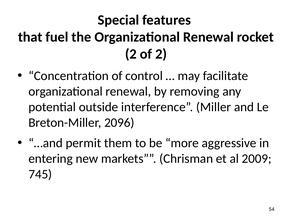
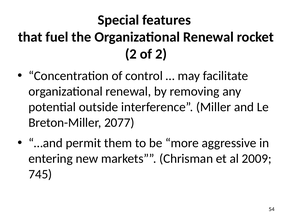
2096: 2096 -> 2077
